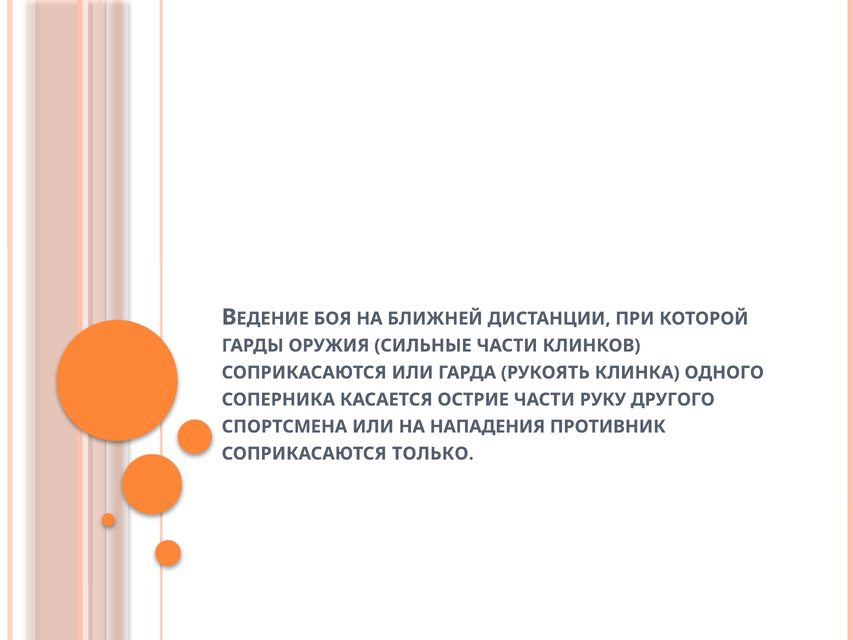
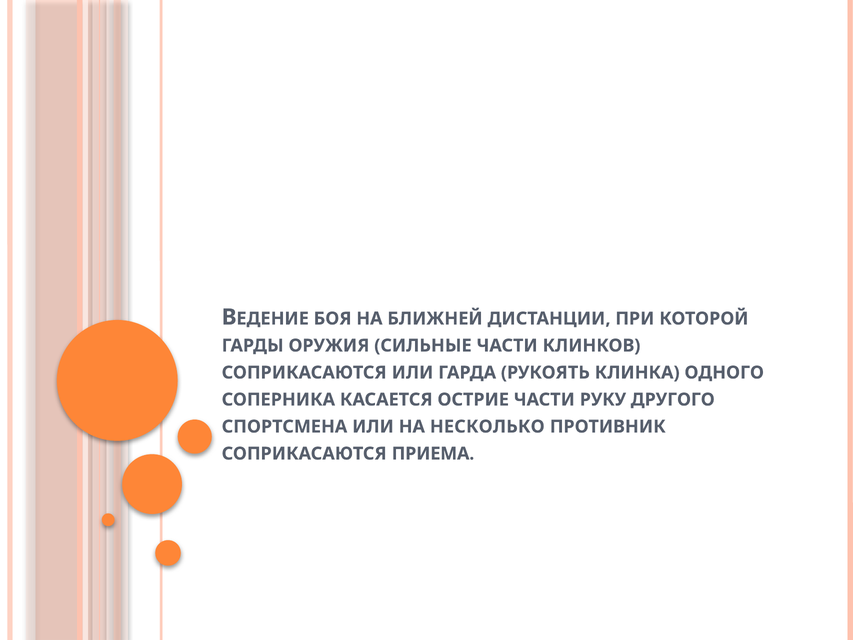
НАПАДЕНИЯ: НАПАДЕНИЯ -> НЕСКОЛЬКО
ТОЛЬКО: ТОЛЬКО -> ПРИЕМА
